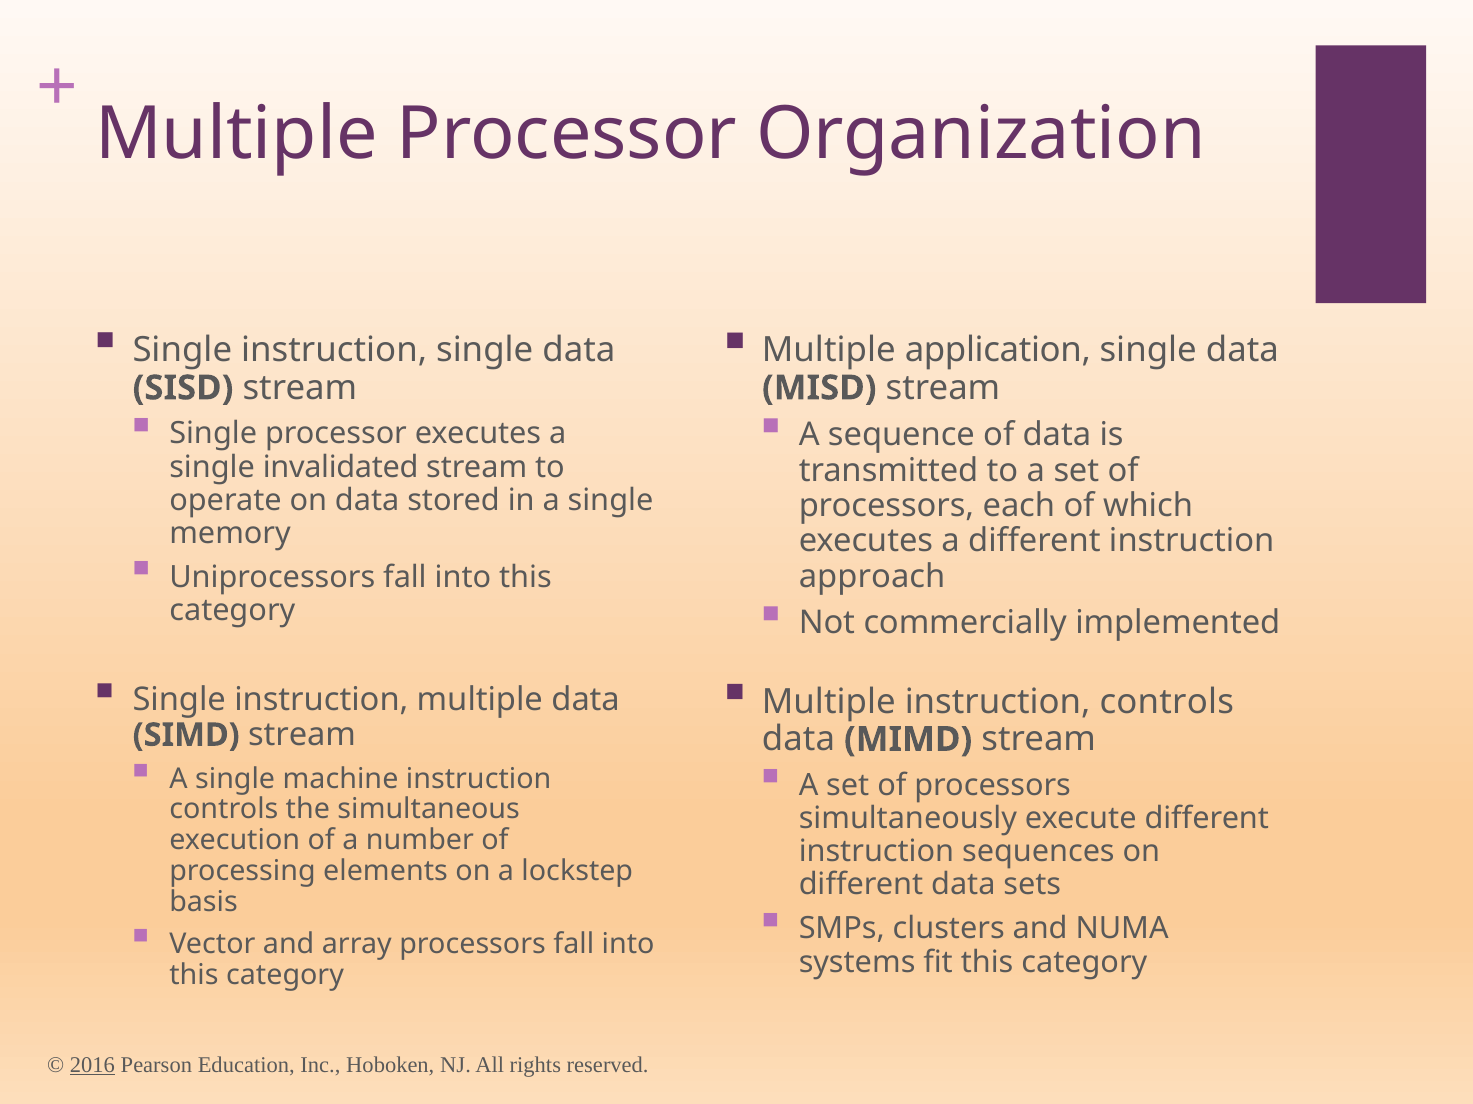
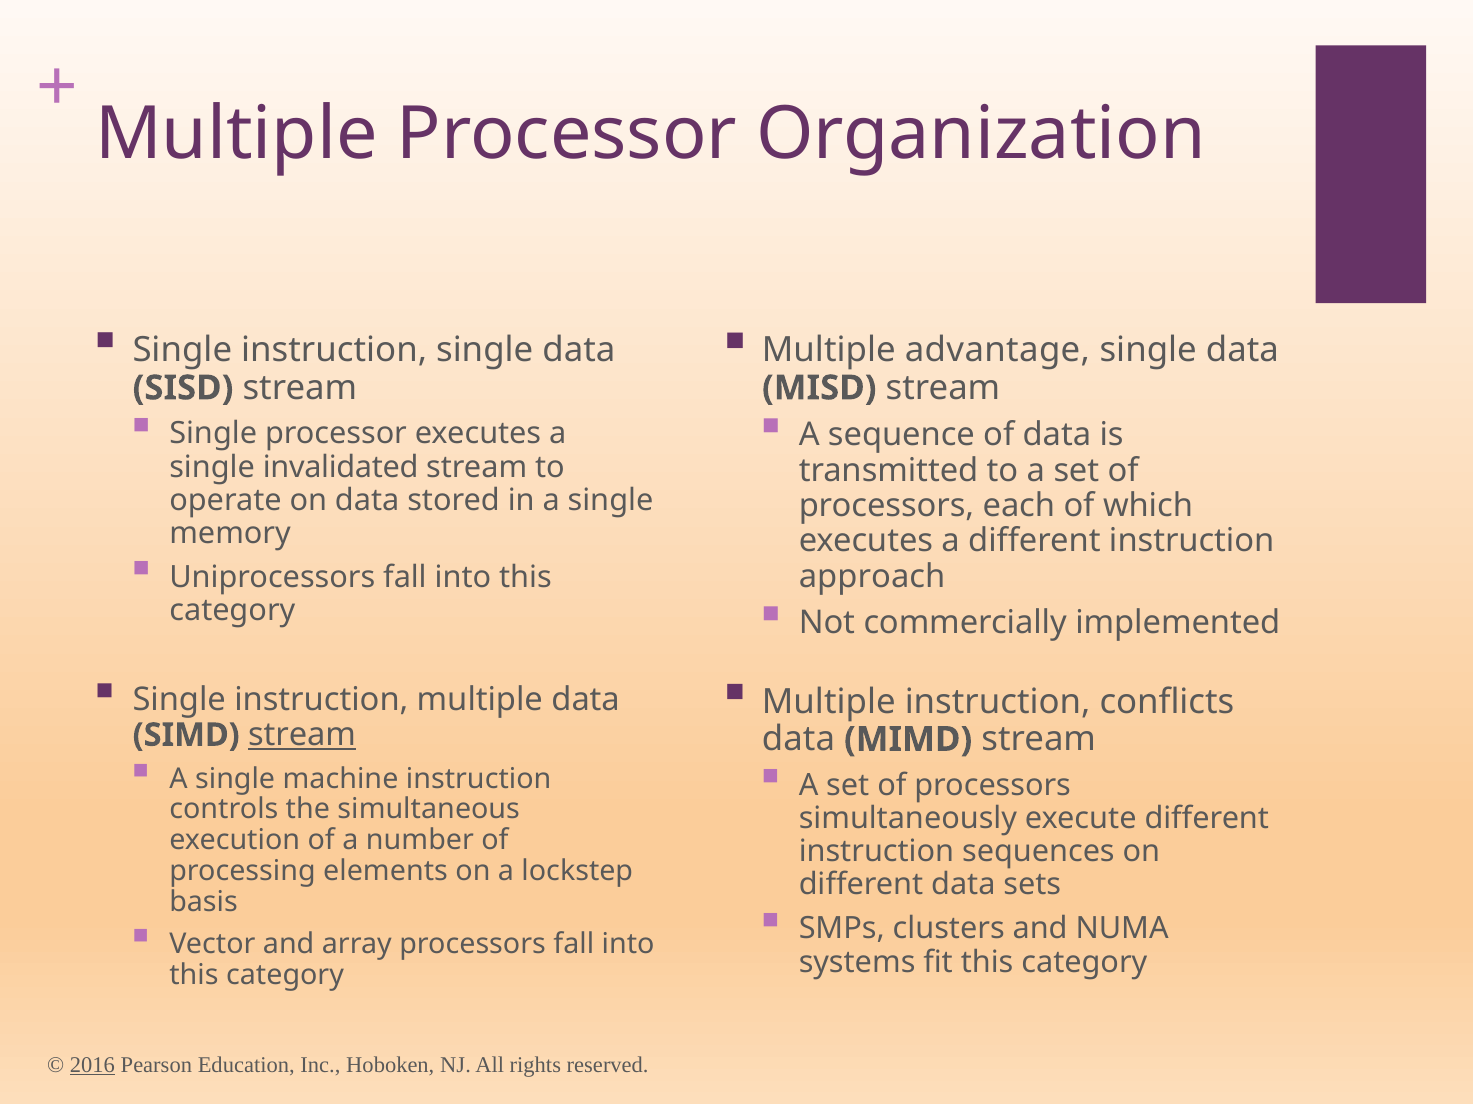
application: application -> advantage
Multiple instruction controls: controls -> conflicts
stream at (302, 736) underline: none -> present
